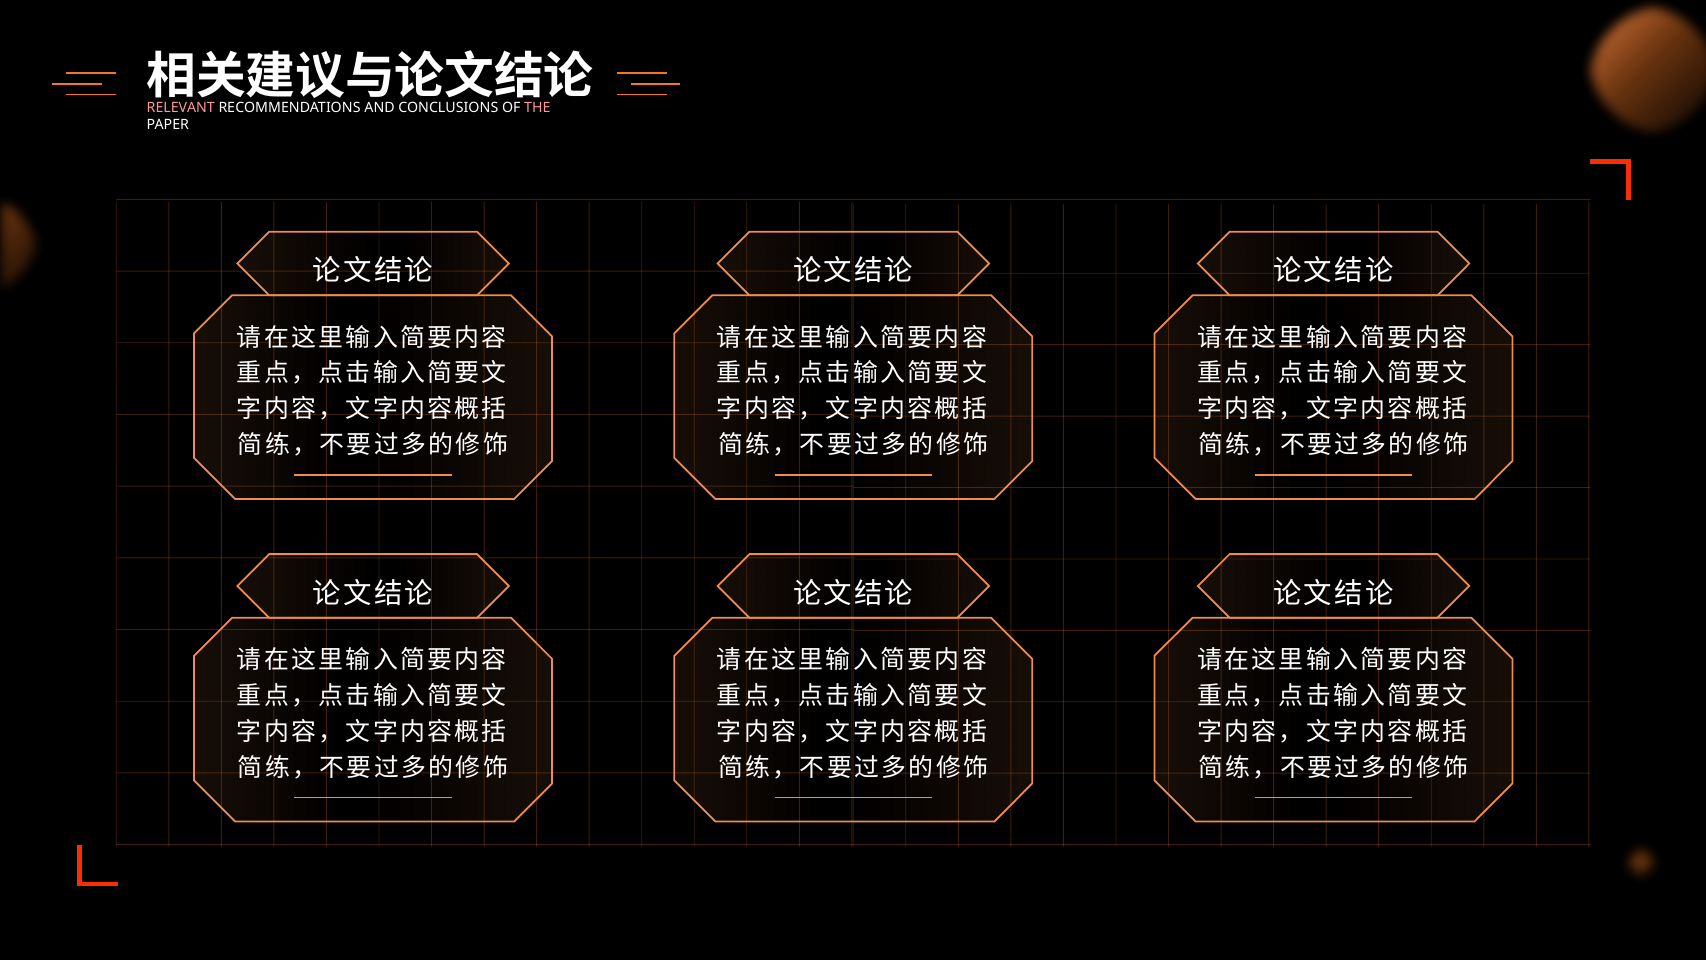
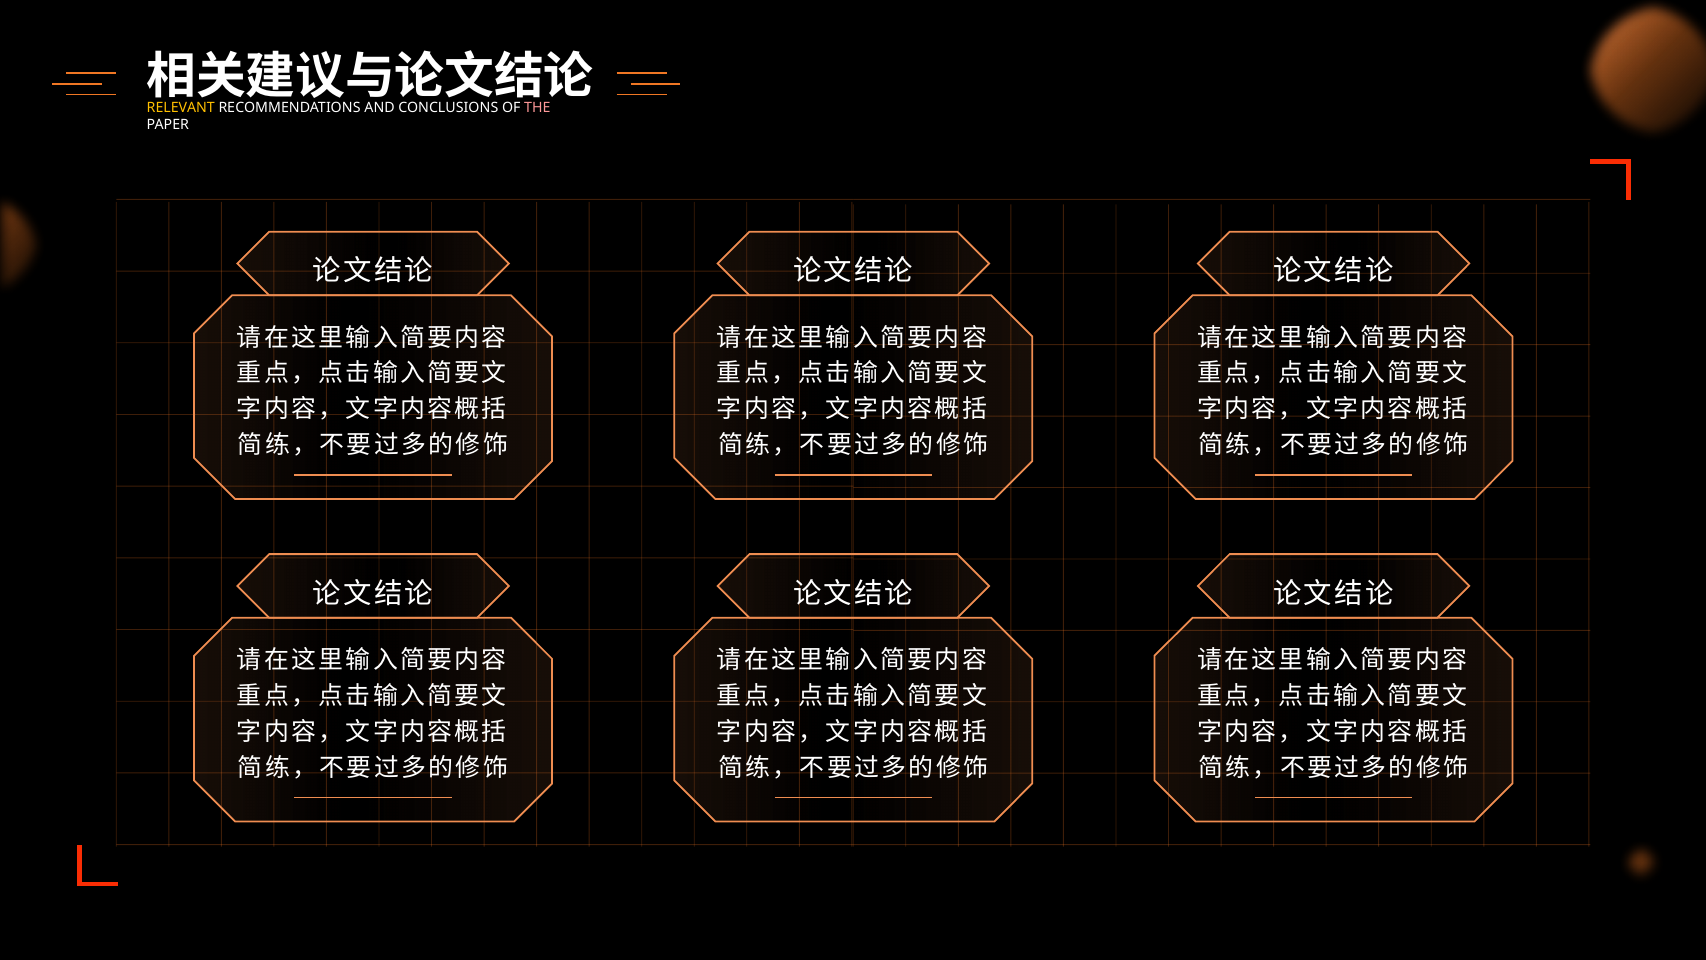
RELEVANT colour: pink -> yellow
